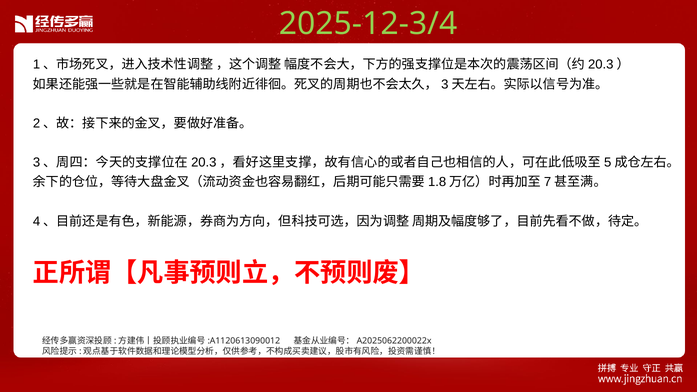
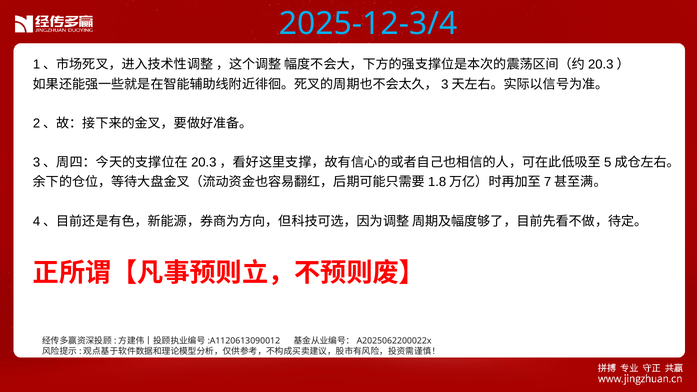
2025-12-3/4 colour: light green -> light blue
